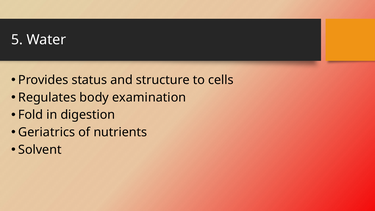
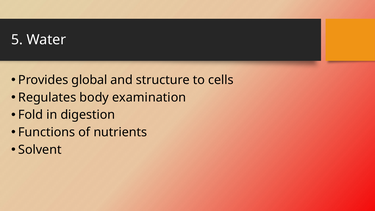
status: status -> global
Geriatrics: Geriatrics -> Functions
